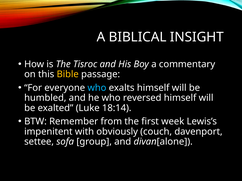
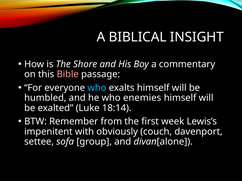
Tisroc: Tisroc -> Shore
Bible colour: yellow -> pink
reversed: reversed -> enemies
